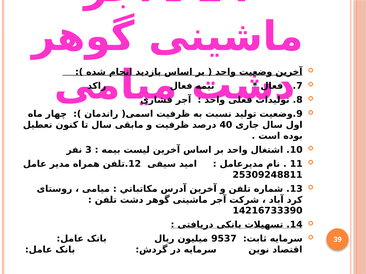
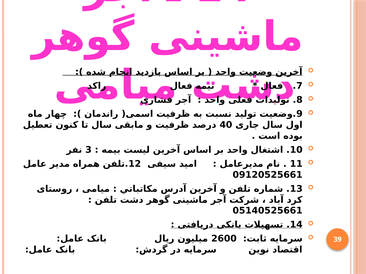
25309248811: 25309248811 -> 09120525661
14216733390: 14216733390 -> 05140525661
9537: 9537 -> 2600
